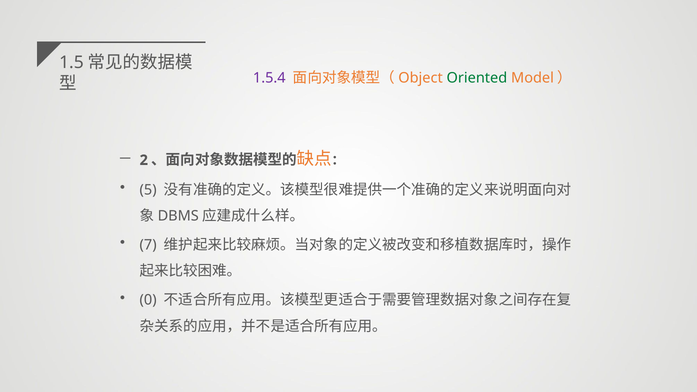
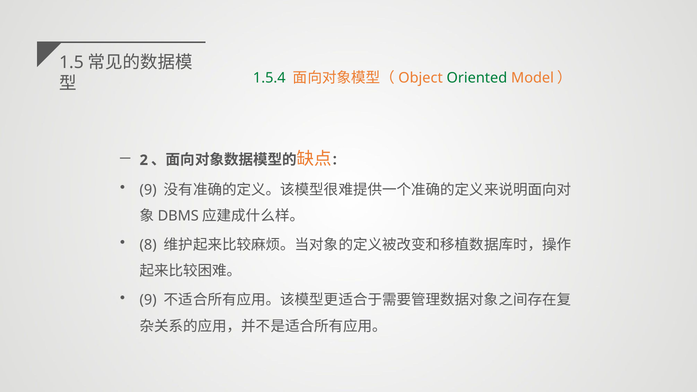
1.5.4 colour: purple -> green
5 at (148, 190): 5 -> 9
7: 7 -> 8
0 at (148, 300): 0 -> 9
